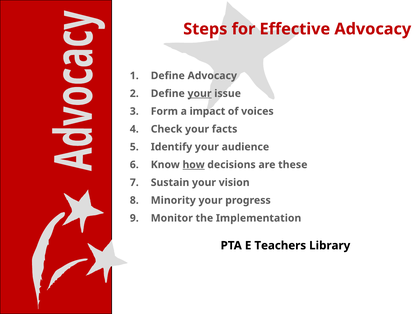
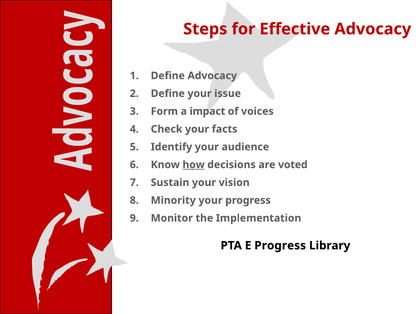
your at (200, 94) underline: present -> none
these: these -> voted
E Teachers: Teachers -> Progress
